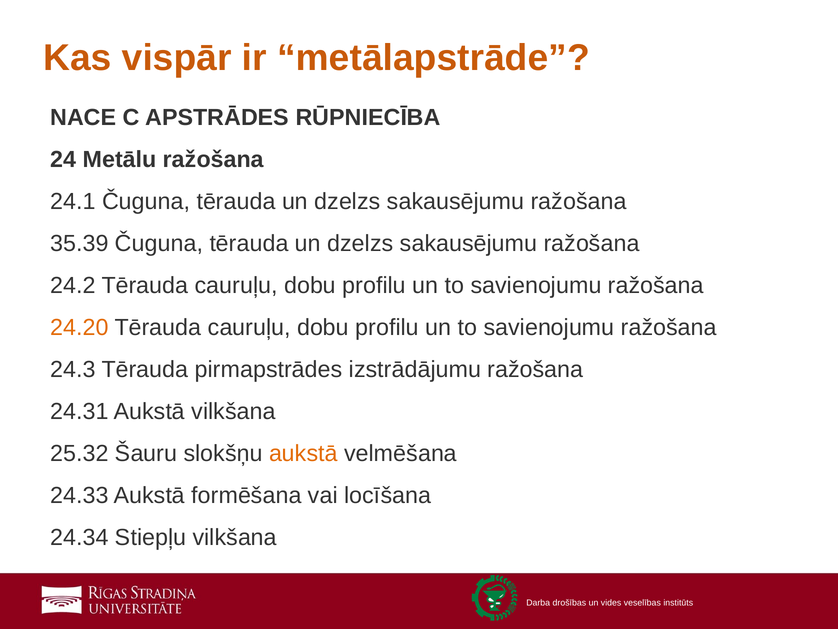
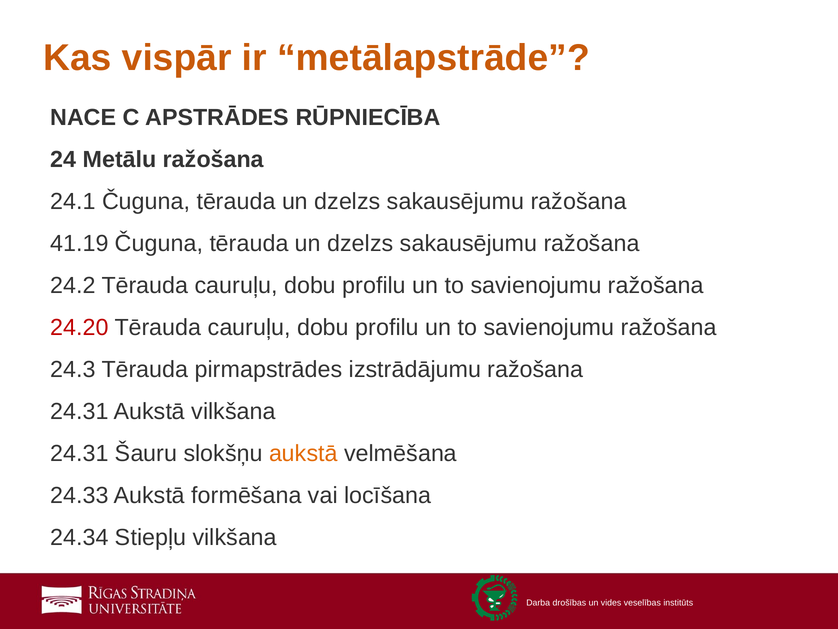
35.39: 35.39 -> 41.19
24.20 colour: orange -> red
25.32 at (79, 453): 25.32 -> 24.31
